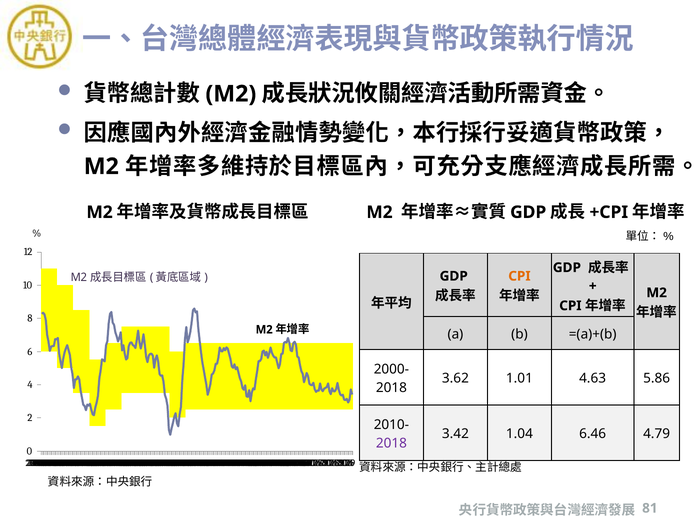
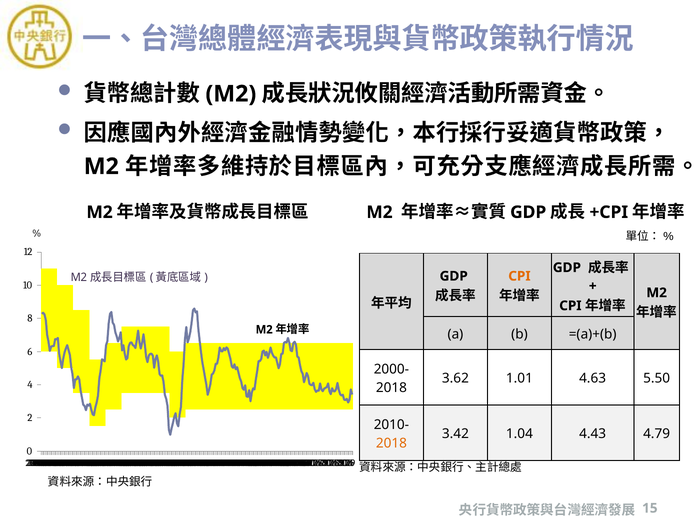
5.86: 5.86 -> 5.50
6.46: 6.46 -> 4.43
2018 at (391, 444) colour: purple -> orange
81: 81 -> 15
